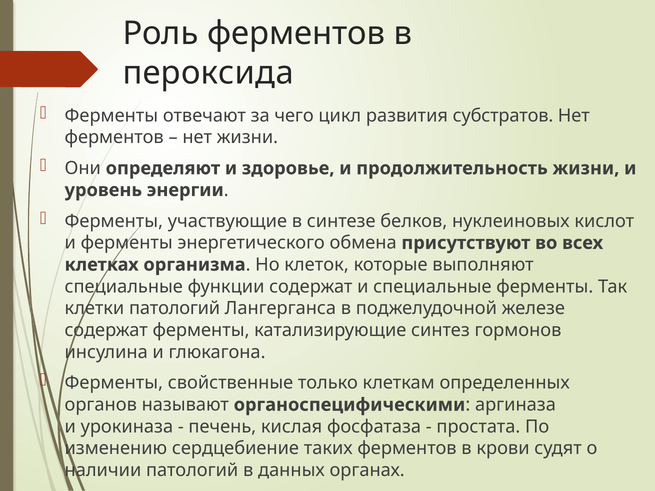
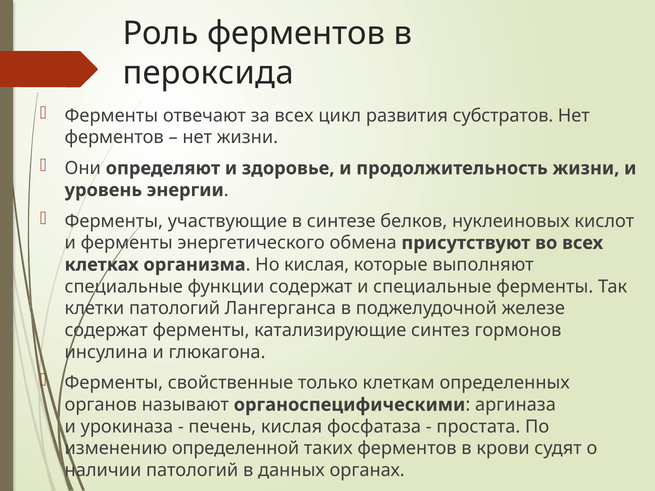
за чего: чего -> всех
Но клеток: клеток -> кислая
сердцебиение: сердцебиение -> определенной
